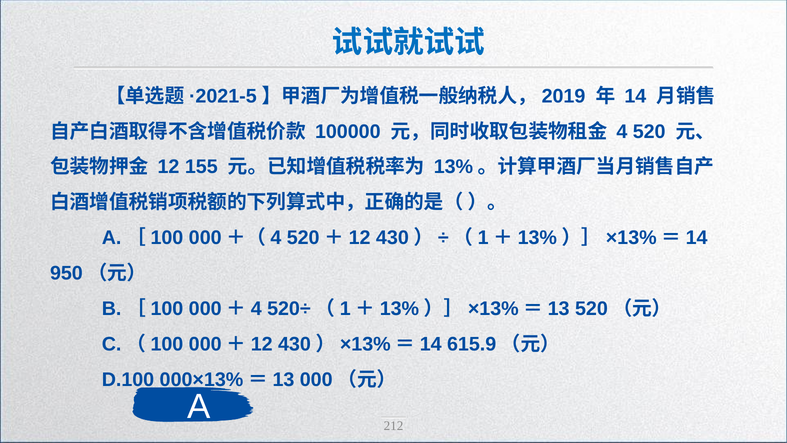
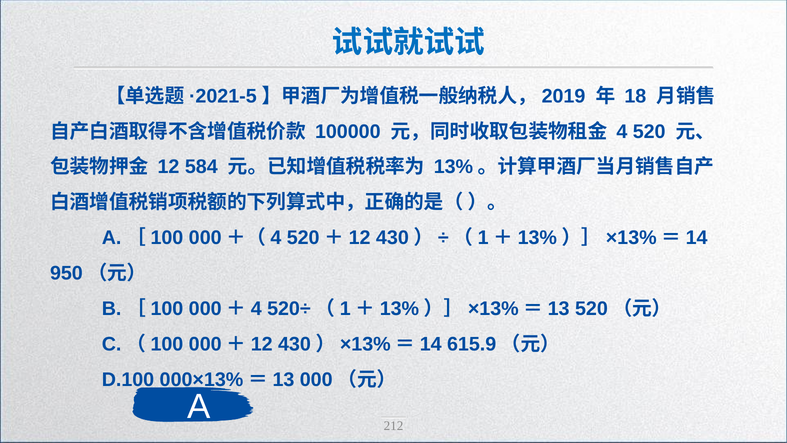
14: 14 -> 18
155: 155 -> 584
